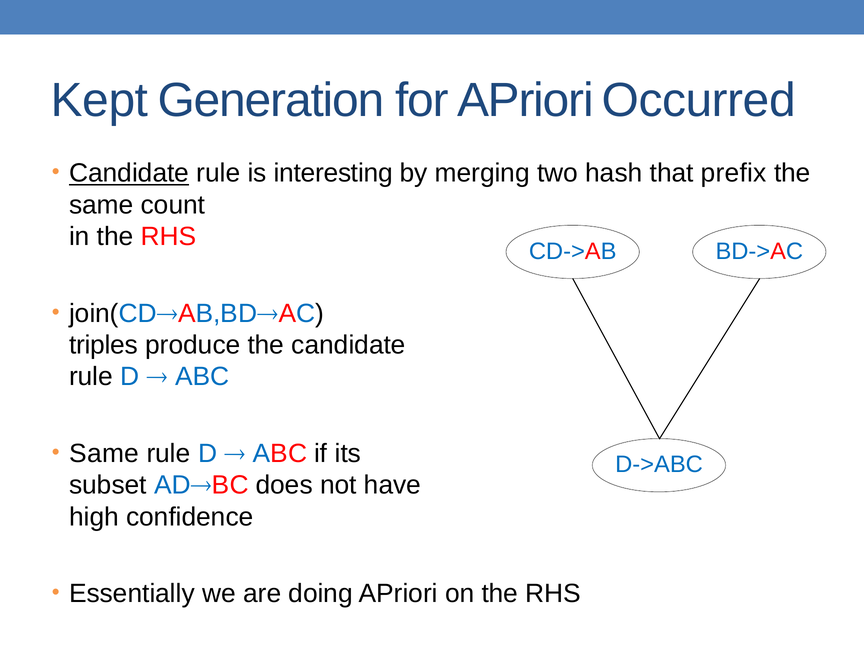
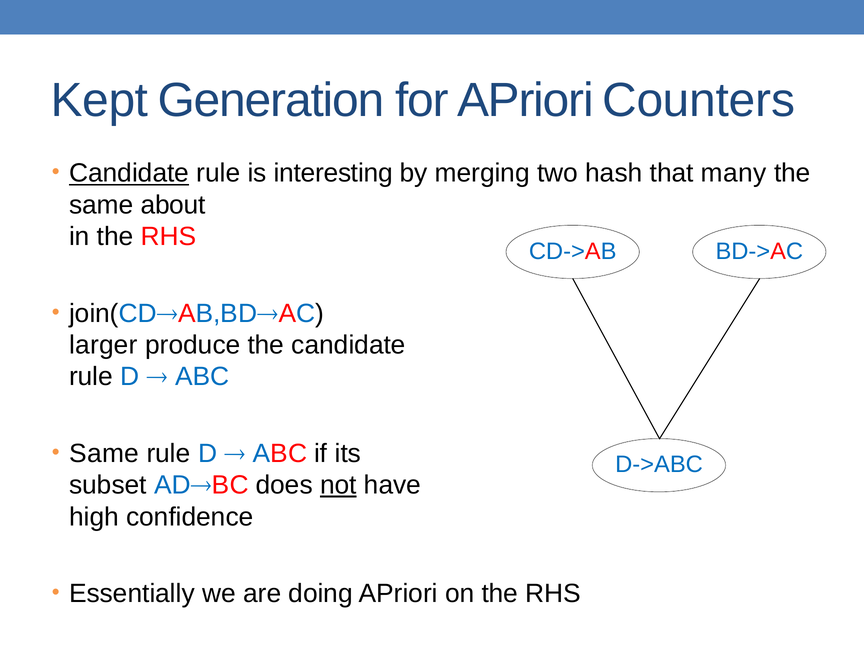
Occurred: Occurred -> Counters
prefix: prefix -> many
count: count -> about
triples: triples -> larger
not underline: none -> present
